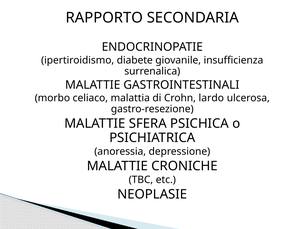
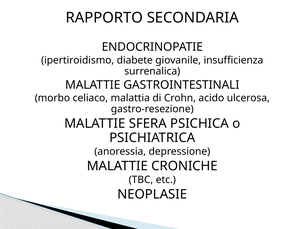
lardo: lardo -> acido
